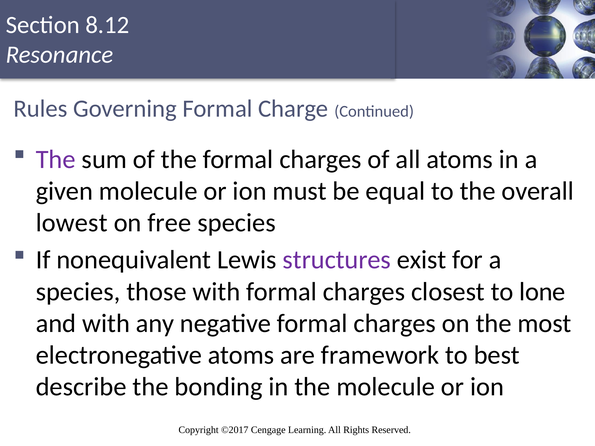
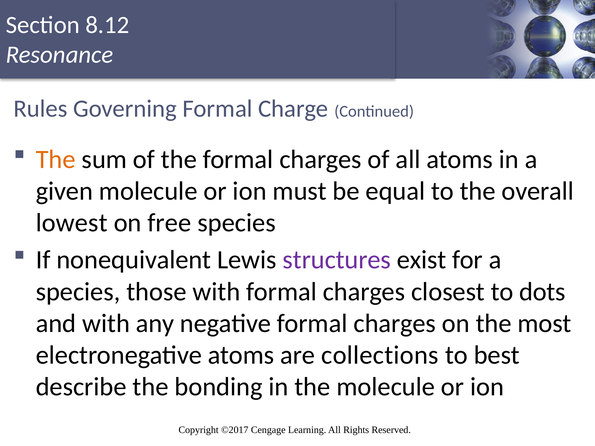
The at (56, 160) colour: purple -> orange
lone: lone -> dots
framework: framework -> collections
